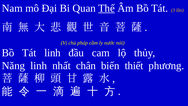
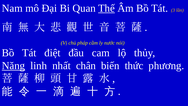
Tát linh: linh -> điệt
Năng underline: none -> present
thiết: thiết -> thức
